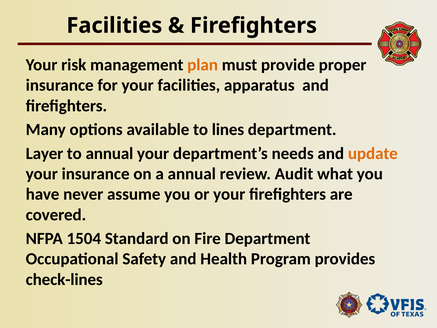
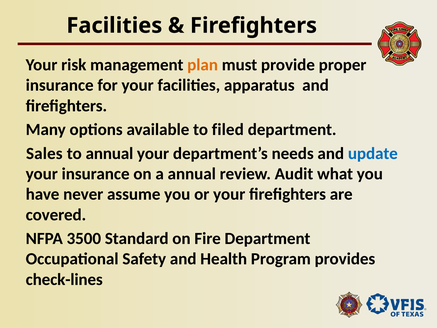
lines: lines -> filed
Layer: Layer -> Sales
update colour: orange -> blue
1504: 1504 -> 3500
